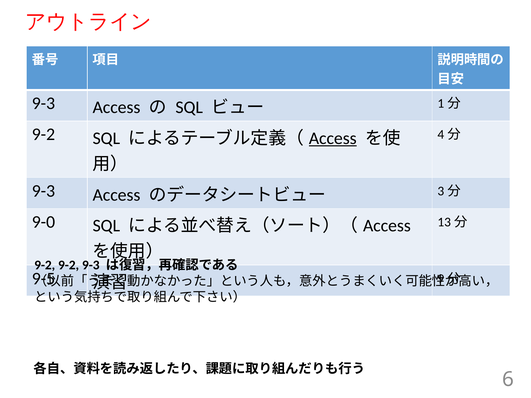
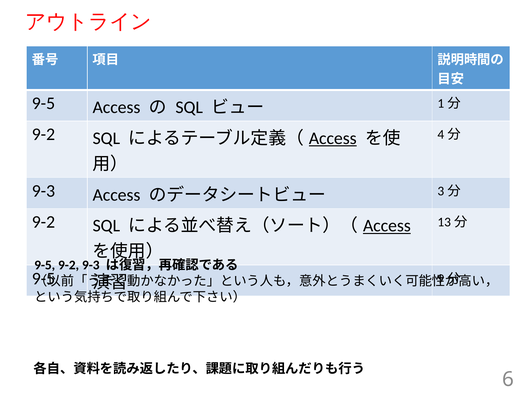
9-3 at (43, 104): 9-3 -> 9-5
9-0 at (43, 222): 9-0 -> 9-2
Access at (387, 226) underline: none -> present
9-2 at (45, 265): 9-2 -> 9-5
